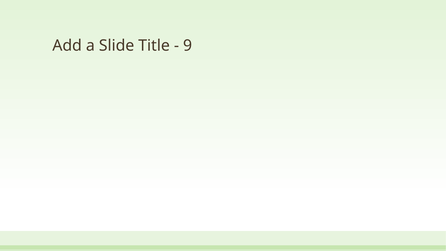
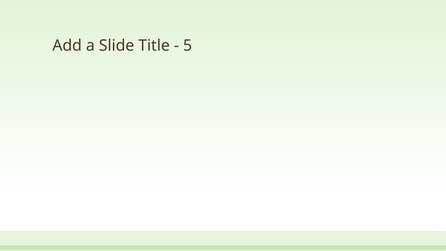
9: 9 -> 5
